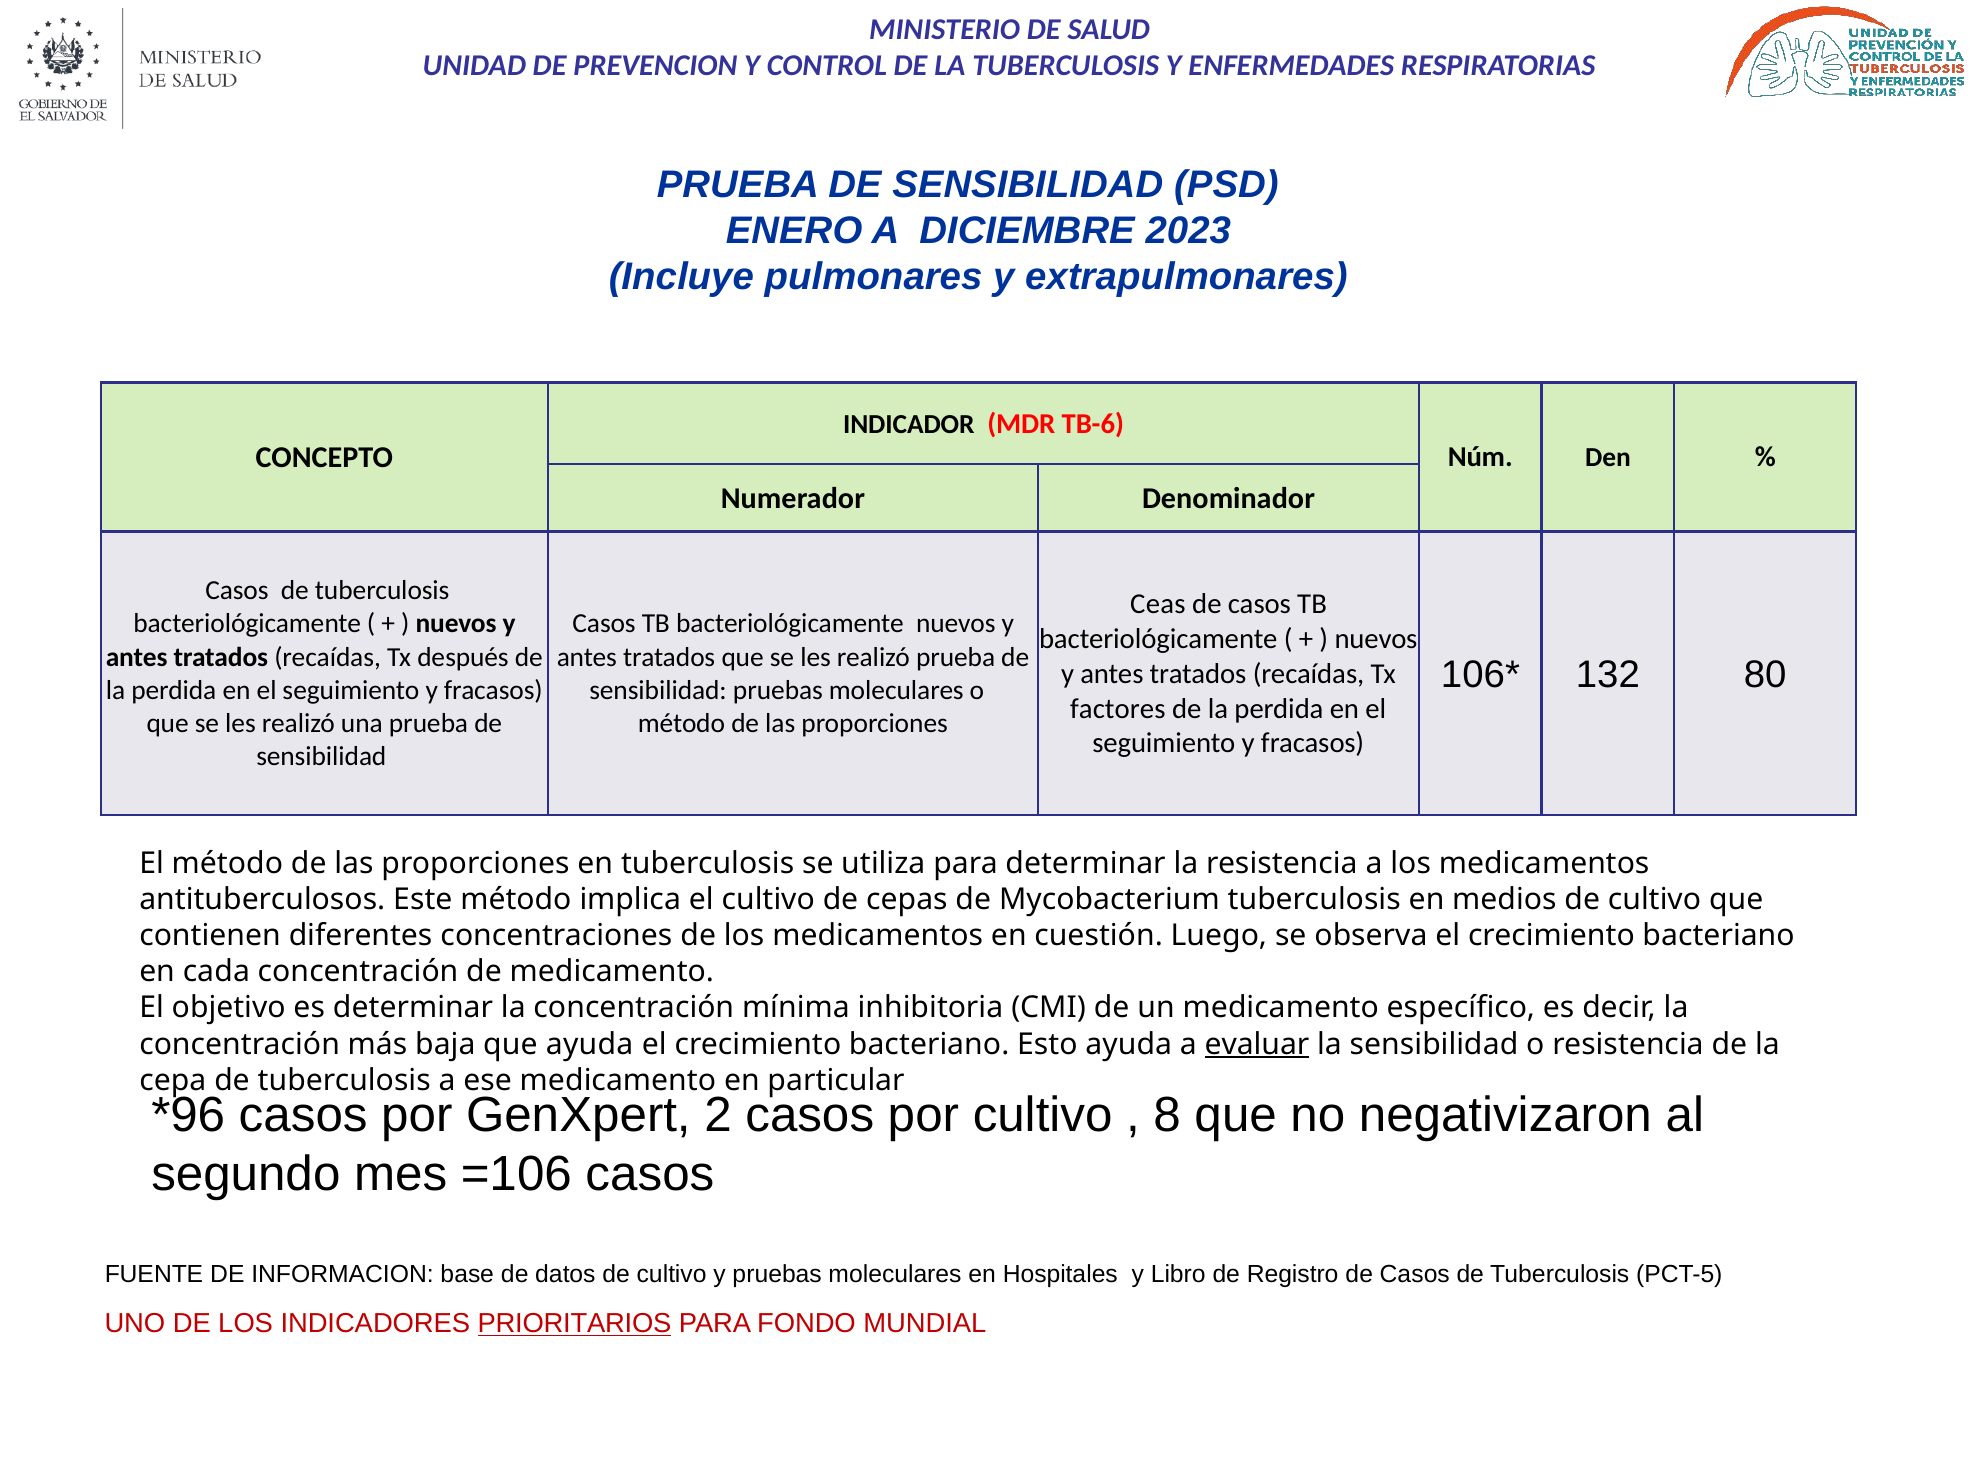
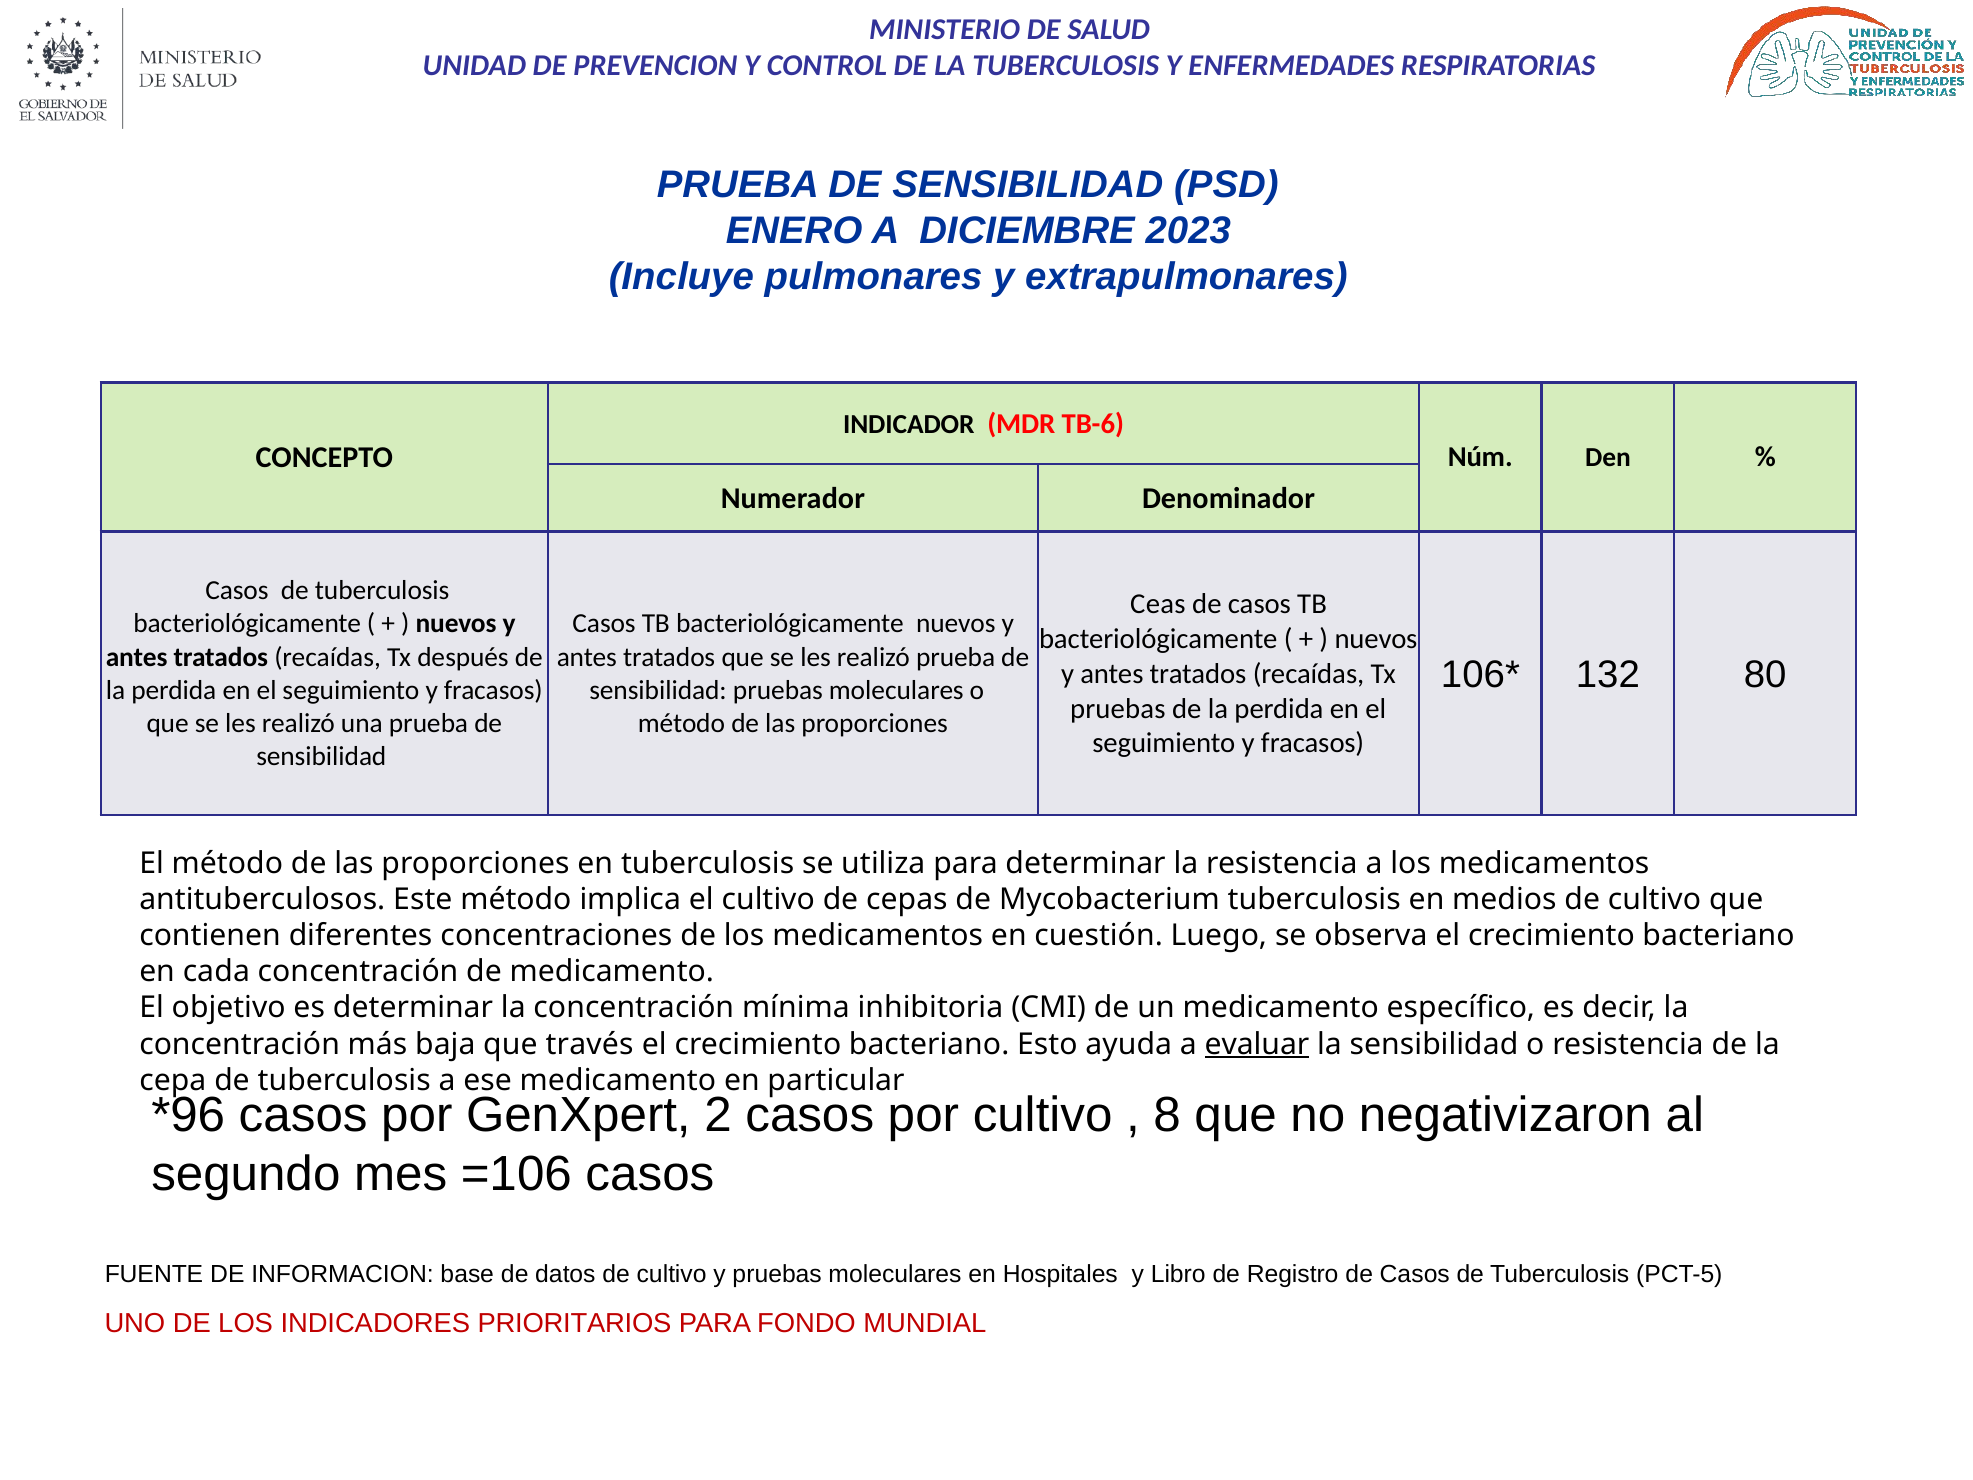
factores at (1118, 708): factores -> pruebas
que ayuda: ayuda -> través
PRIORITARIOS underline: present -> none
